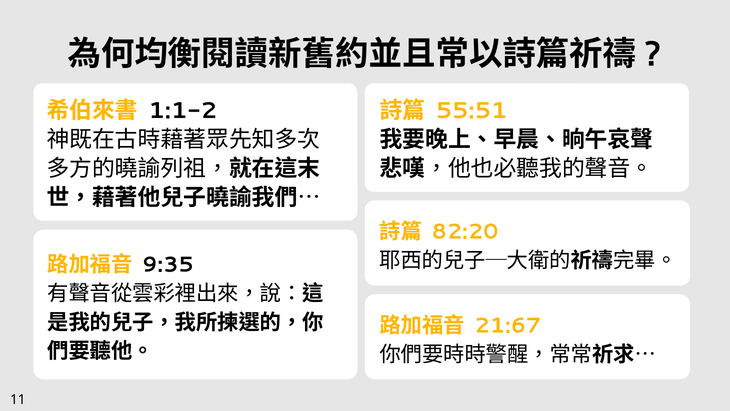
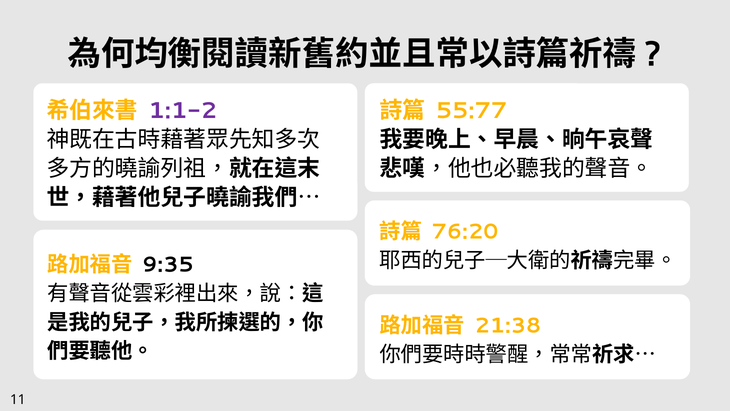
1:1-2 colour: black -> purple
55:51: 55:51 -> 55:77
82:20: 82:20 -> 76:20
21:67: 21:67 -> 21:38
